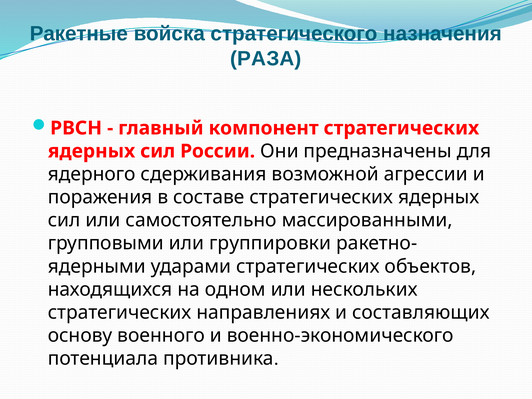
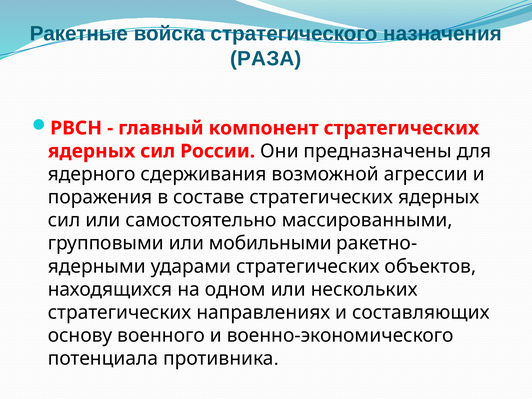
группировки: группировки -> мобильными
